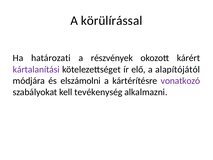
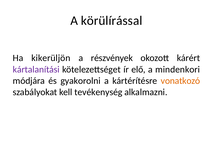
határozati: határozati -> kikerüljön
alapítójától: alapítójától -> mindenkori
elszámolni: elszámolni -> gyakorolni
vonatkozó colour: purple -> orange
